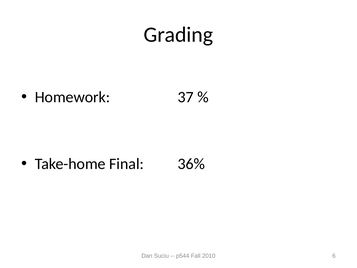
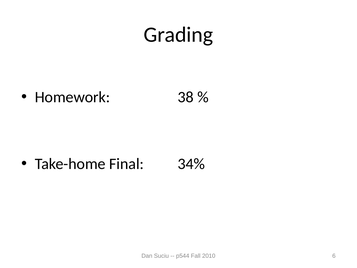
37: 37 -> 38
36%: 36% -> 34%
